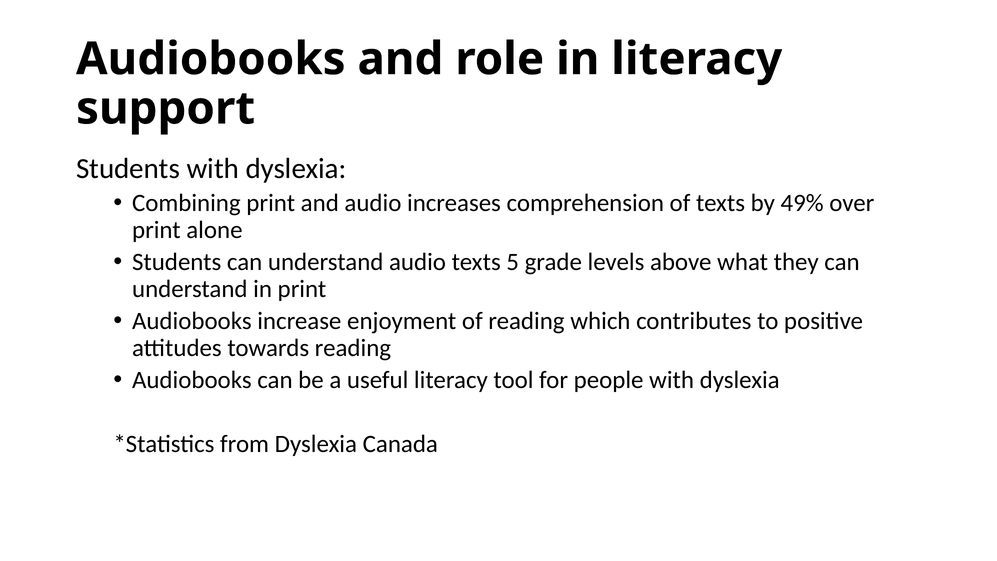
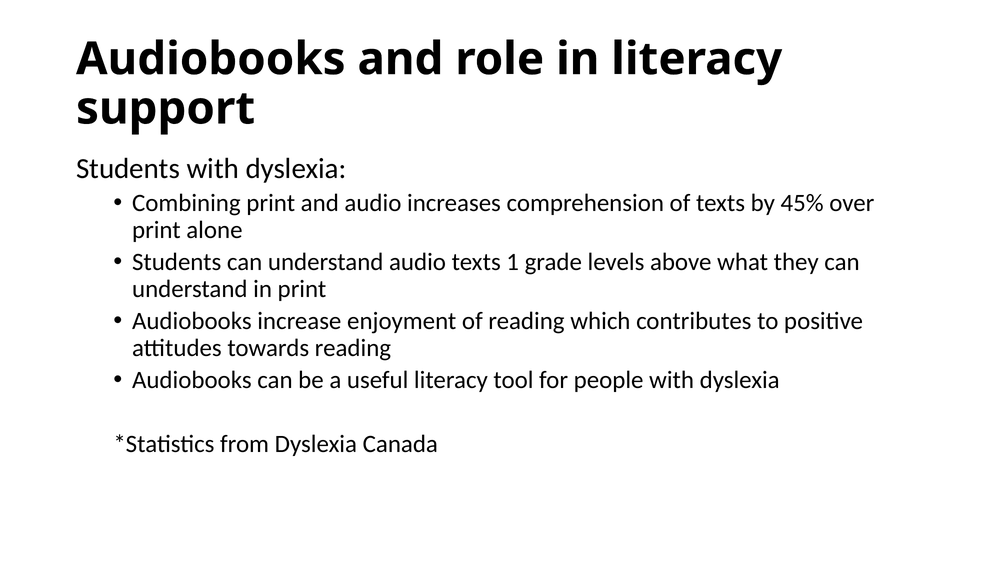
49%: 49% -> 45%
5: 5 -> 1
